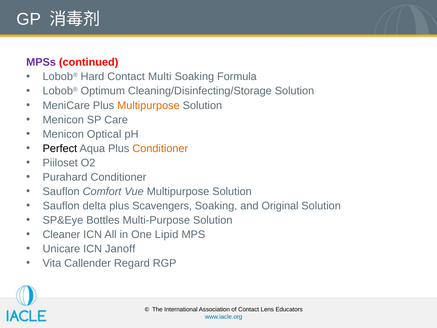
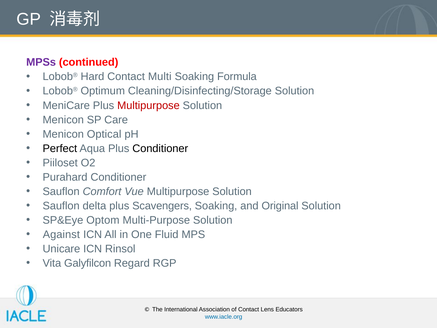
Multipurpose at (148, 105) colour: orange -> red
Conditioner at (160, 148) colour: orange -> black
Bottles: Bottles -> Optom
Cleaner: Cleaner -> Against
Lipid: Lipid -> Fluid
Janoff: Janoff -> Rinsol
Callender: Callender -> Galyfilcon
